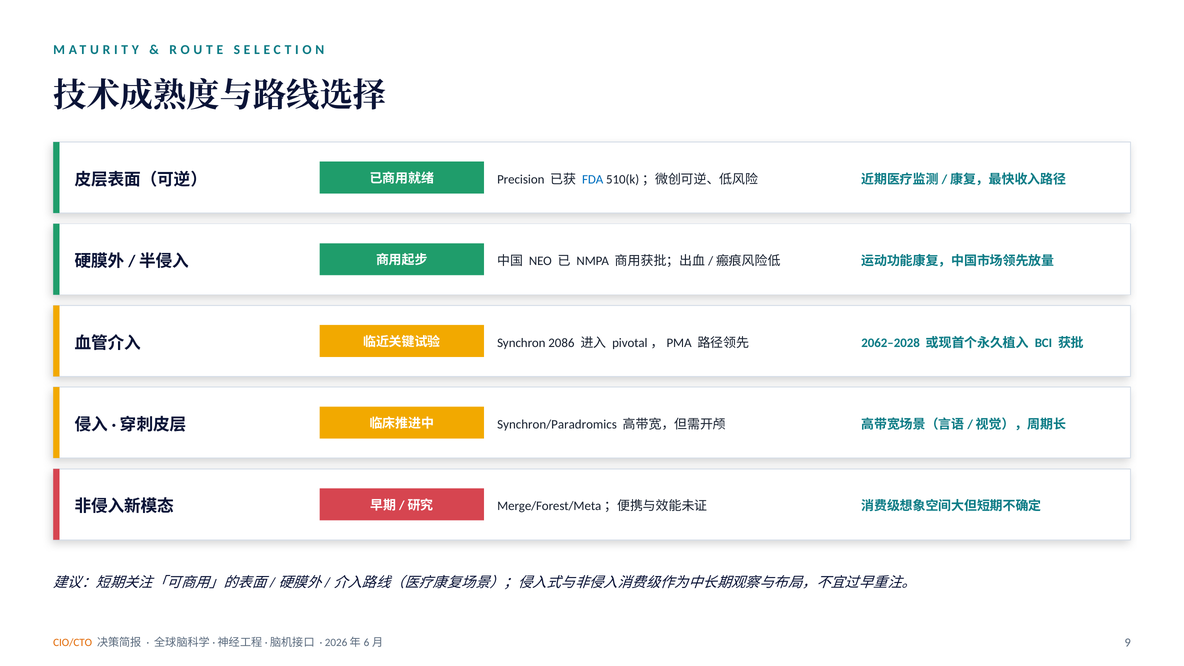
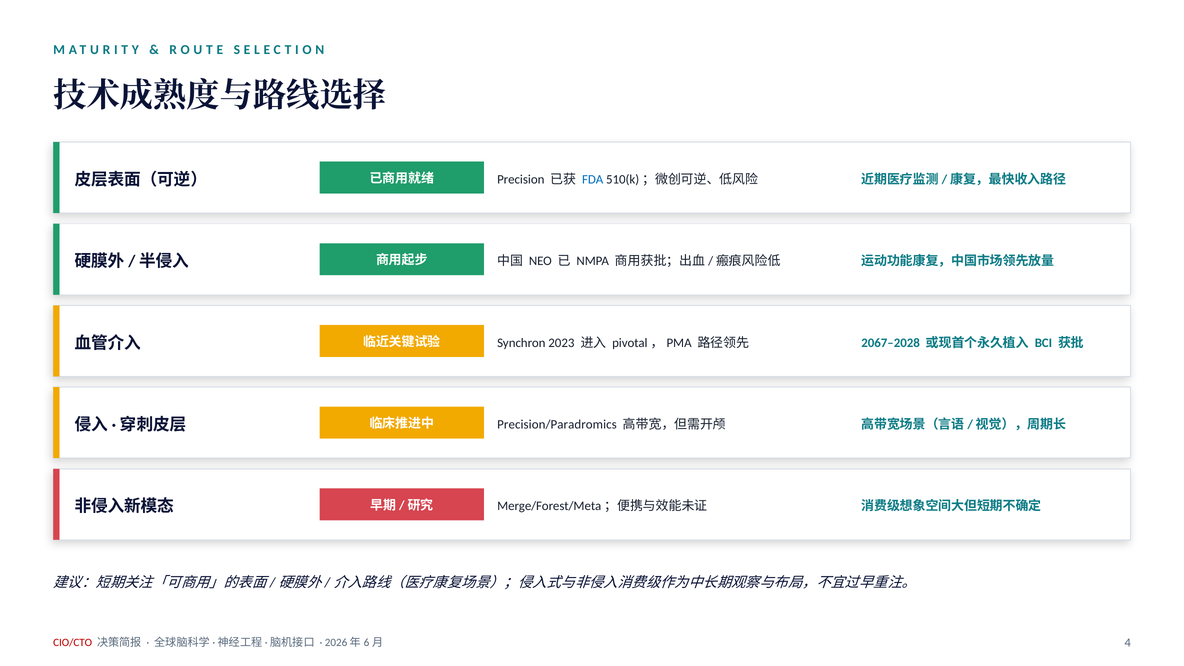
2086: 2086 -> 2023
2062–2028: 2062–2028 -> 2067–2028
Synchron/Paradromics: Synchron/Paradromics -> Precision/Paradromics
CIO/CTO colour: orange -> red
9: 9 -> 4
